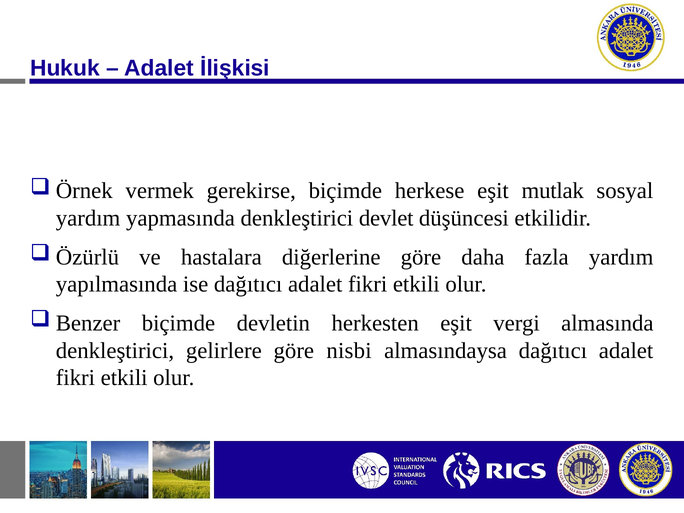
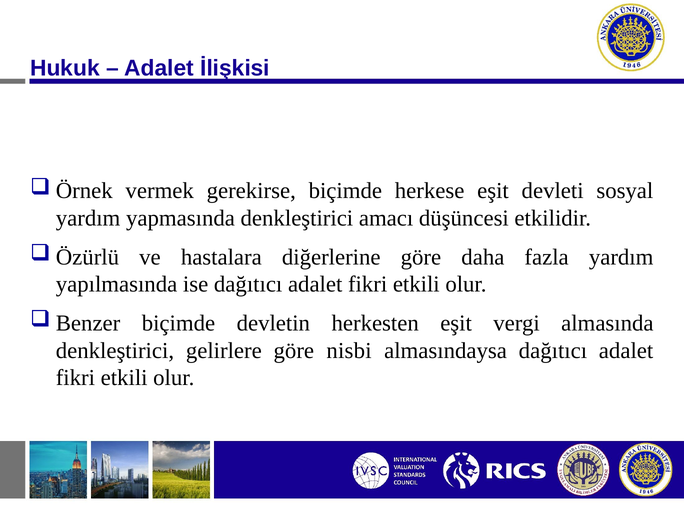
mutlak: mutlak -> devleti
devlet: devlet -> amacı
